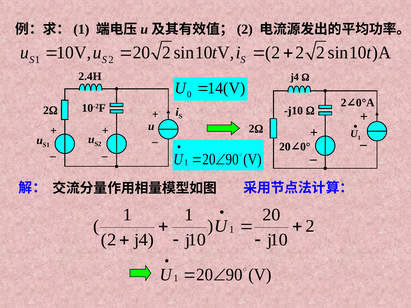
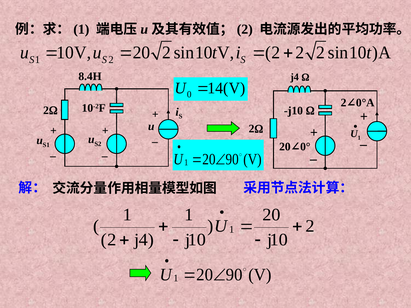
2.4H: 2.4H -> 8.4H
